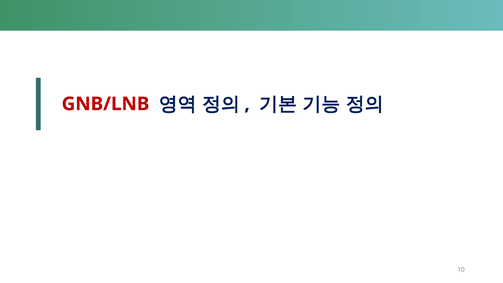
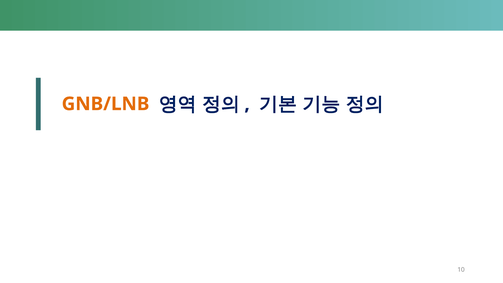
GNB/LNB colour: red -> orange
